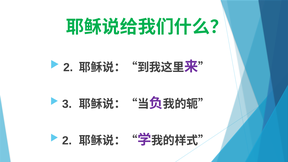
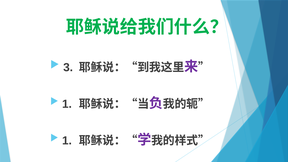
2 at (68, 67): 2 -> 3
3 at (67, 104): 3 -> 1
2 at (67, 141): 2 -> 1
